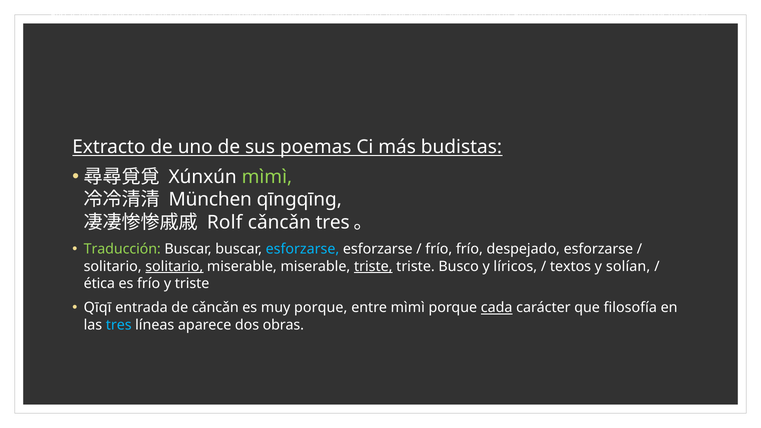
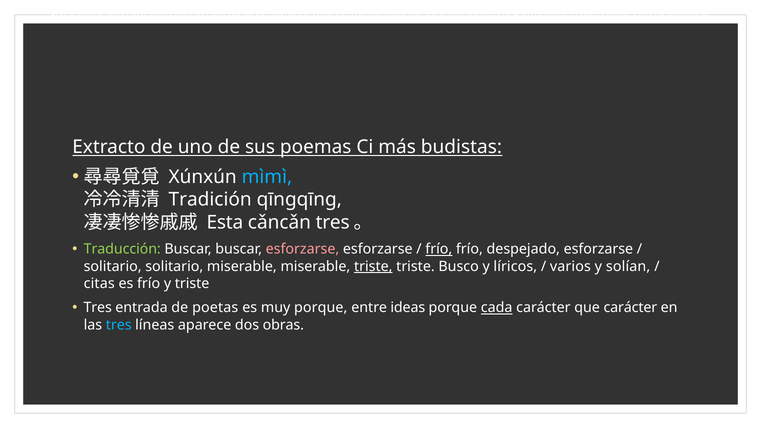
mìmì at (267, 177) colour: light green -> light blue
München: München -> Tradición
Rolf: Rolf -> Esta
esforzarse at (302, 249) colour: light blue -> pink
frío at (439, 249) underline: none -> present
solitario at (174, 266) underline: present -> none
textos: textos -> varios
ética: ética -> citas
Qīqī at (98, 308): Qīqī -> Tres
de cǎncǎn: cǎncǎn -> poetas
entre mìmì: mìmì -> ideas
que filosofía: filosofía -> carácter
